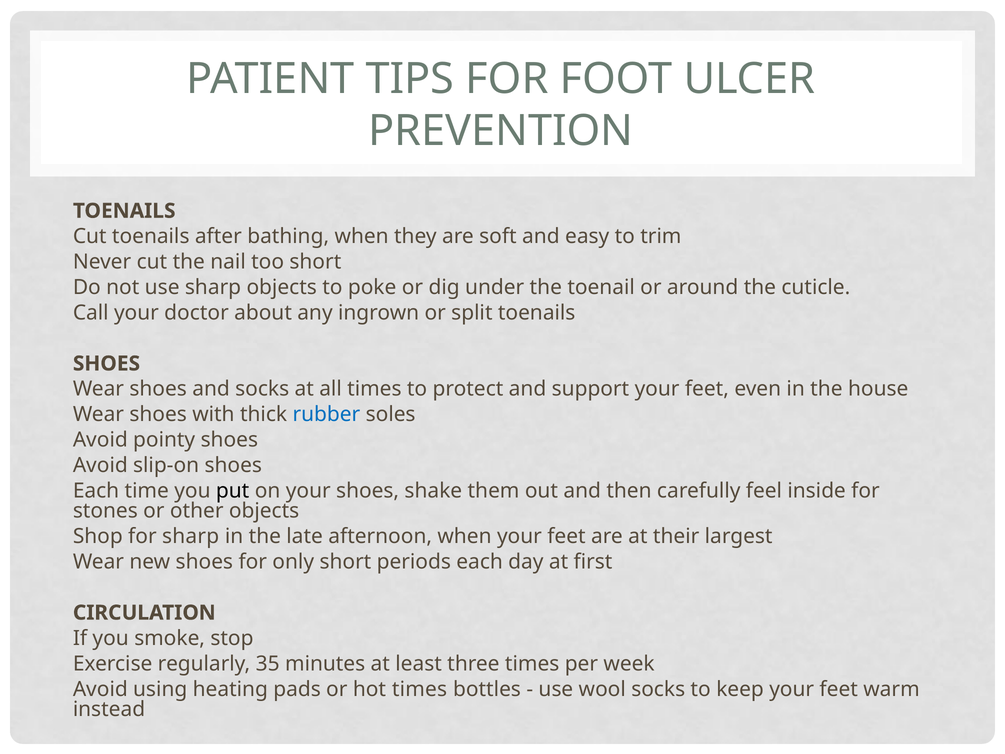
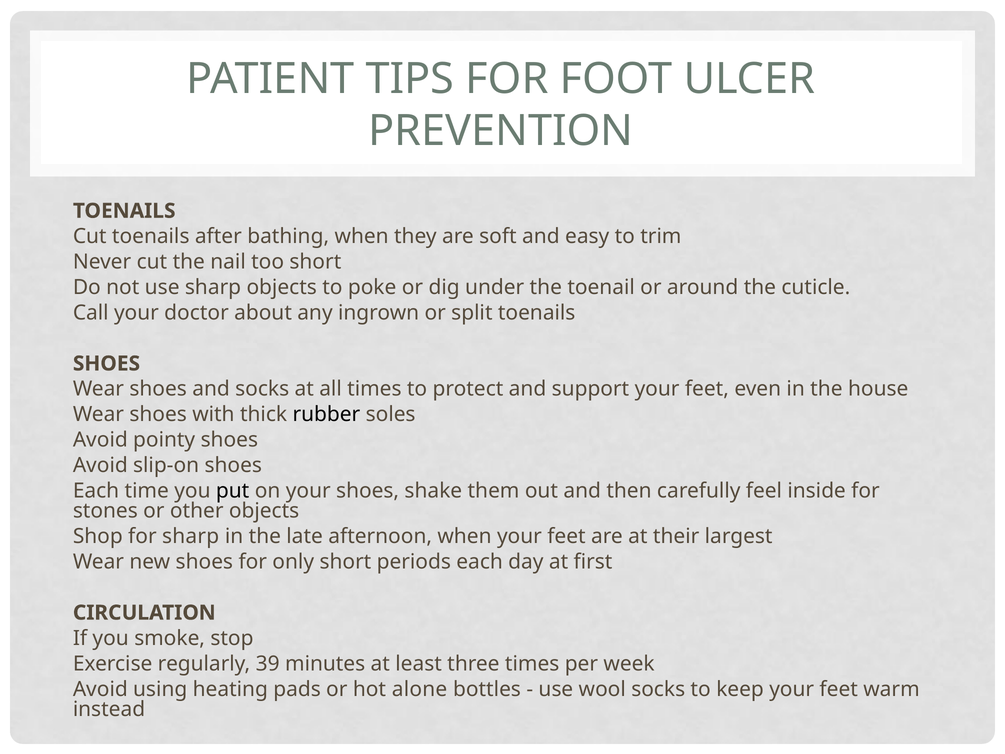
rubber colour: blue -> black
35: 35 -> 39
hot times: times -> alone
